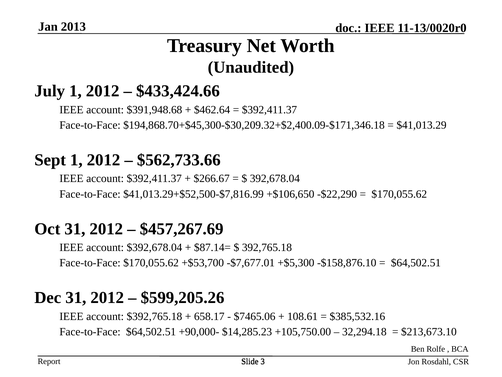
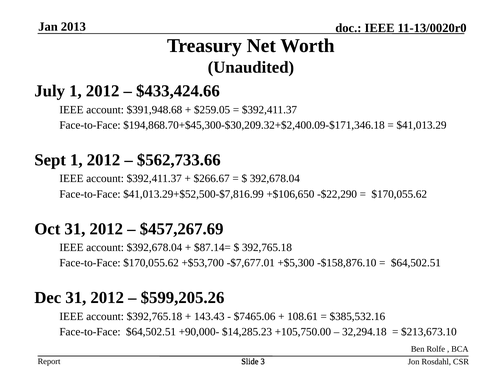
$462.64: $462.64 -> $259.05
658.17: 658.17 -> 143.43
